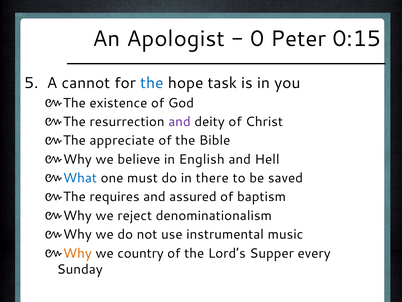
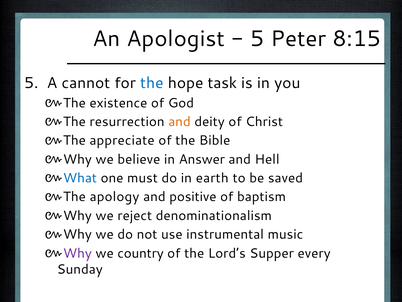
0 at (257, 39): 0 -> 5
0:15: 0:15 -> 8:15
and at (179, 122) colour: purple -> orange
English: English -> Answer
there: there -> earth
requires: requires -> apology
assured: assured -> positive
Why at (77, 253) colour: orange -> purple
